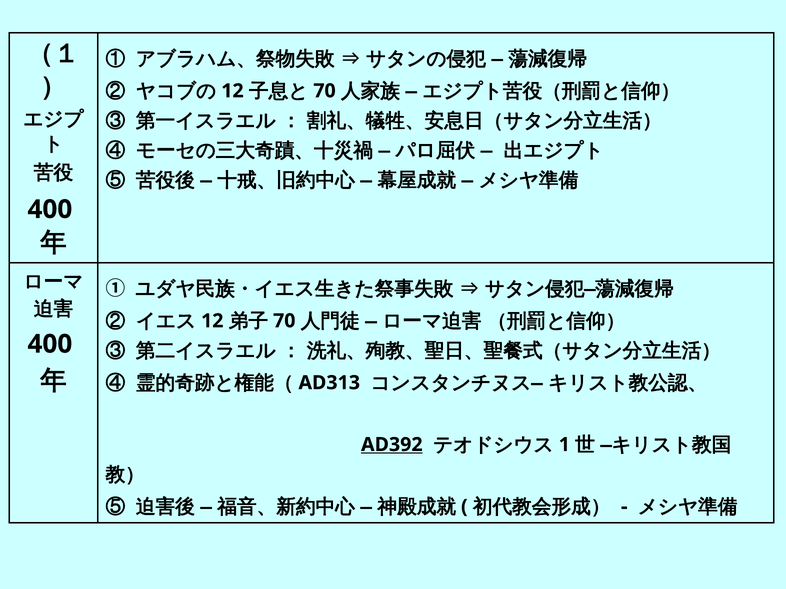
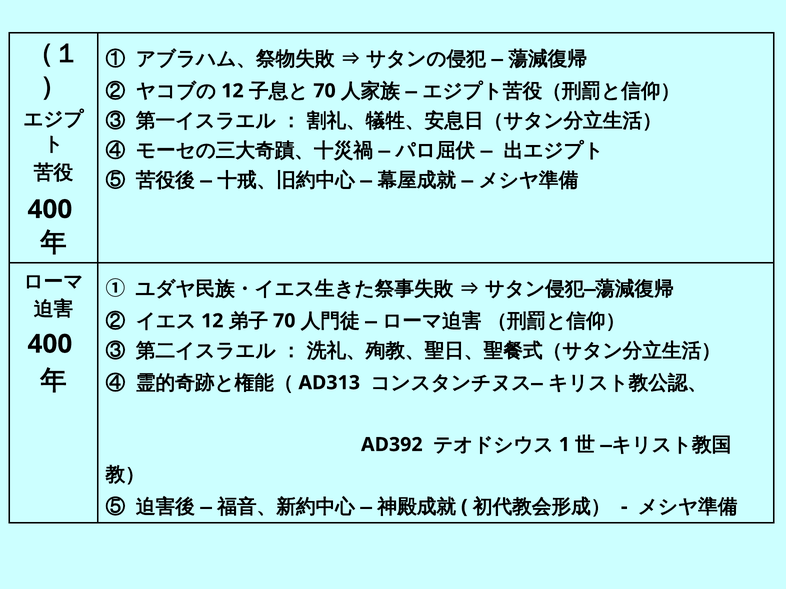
AD392 underline: present -> none
